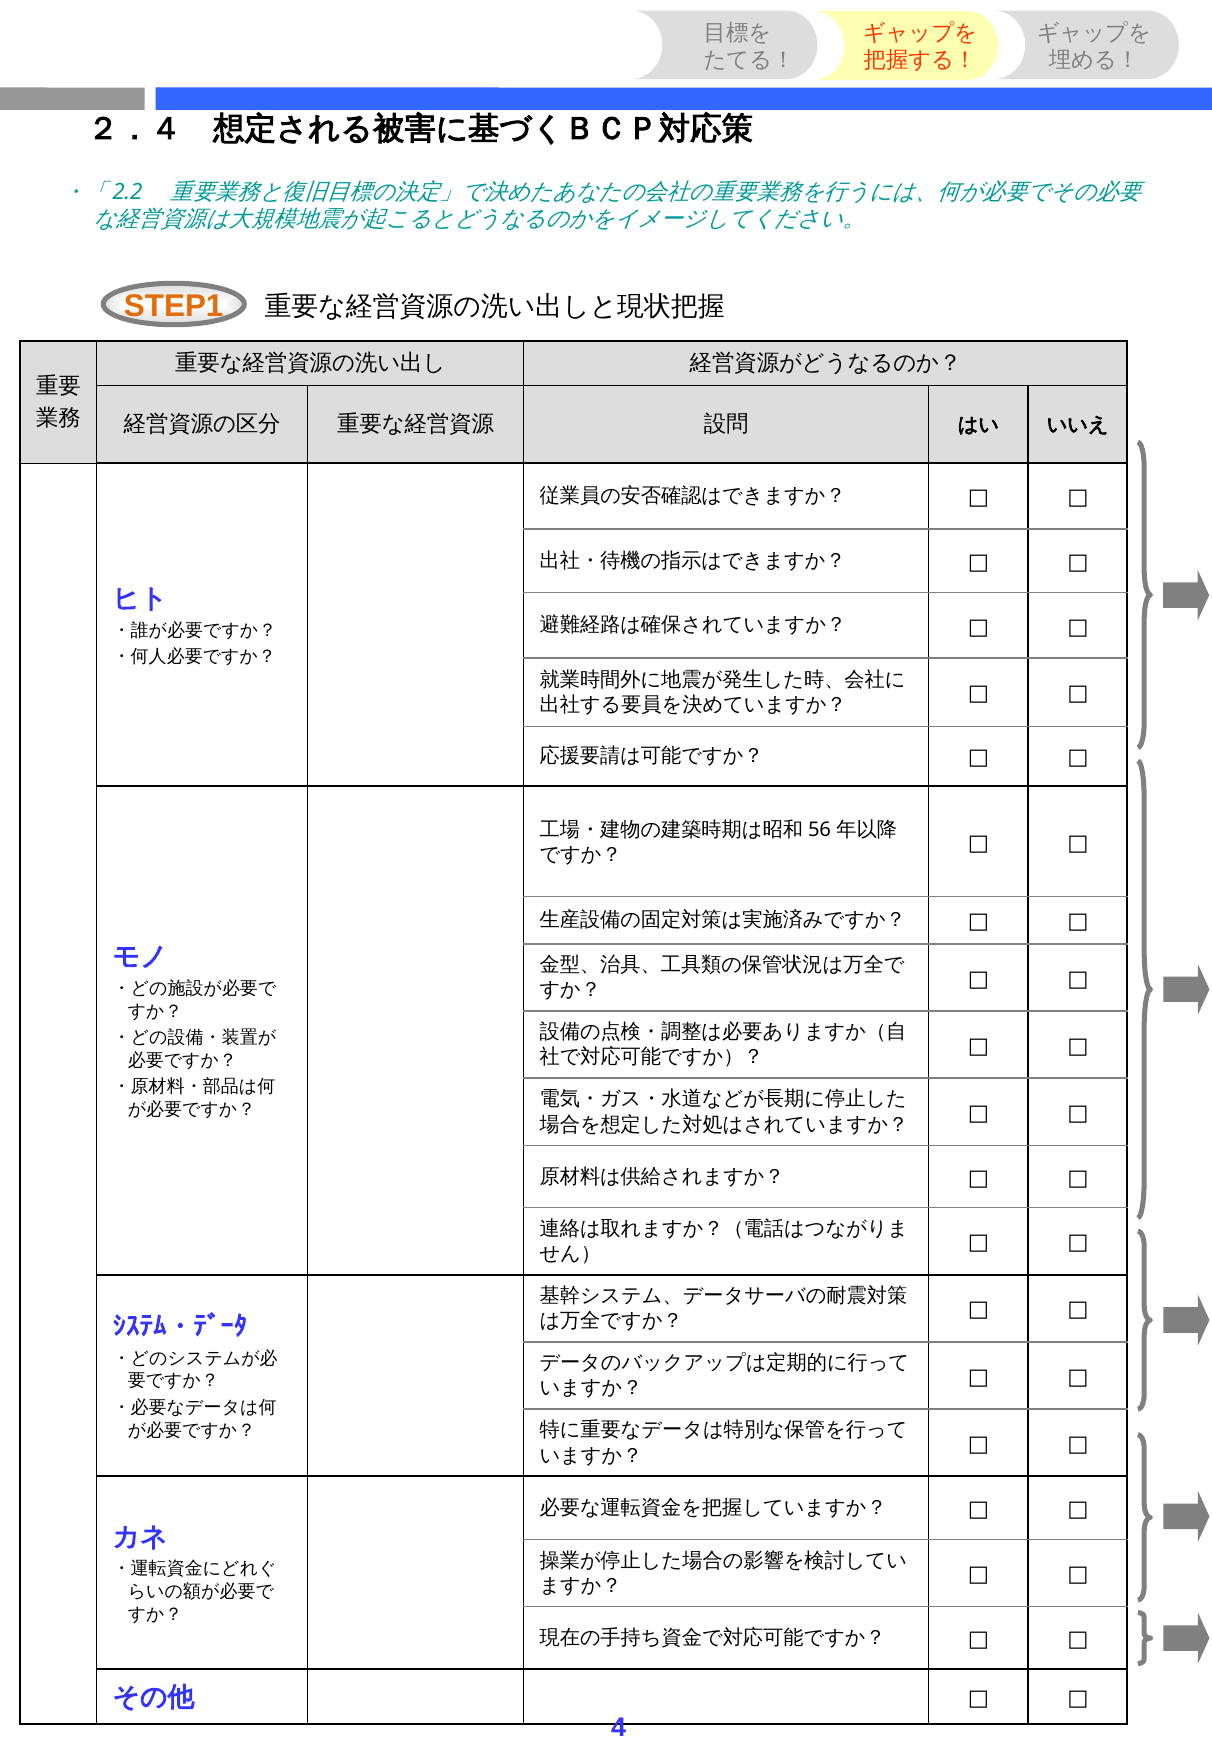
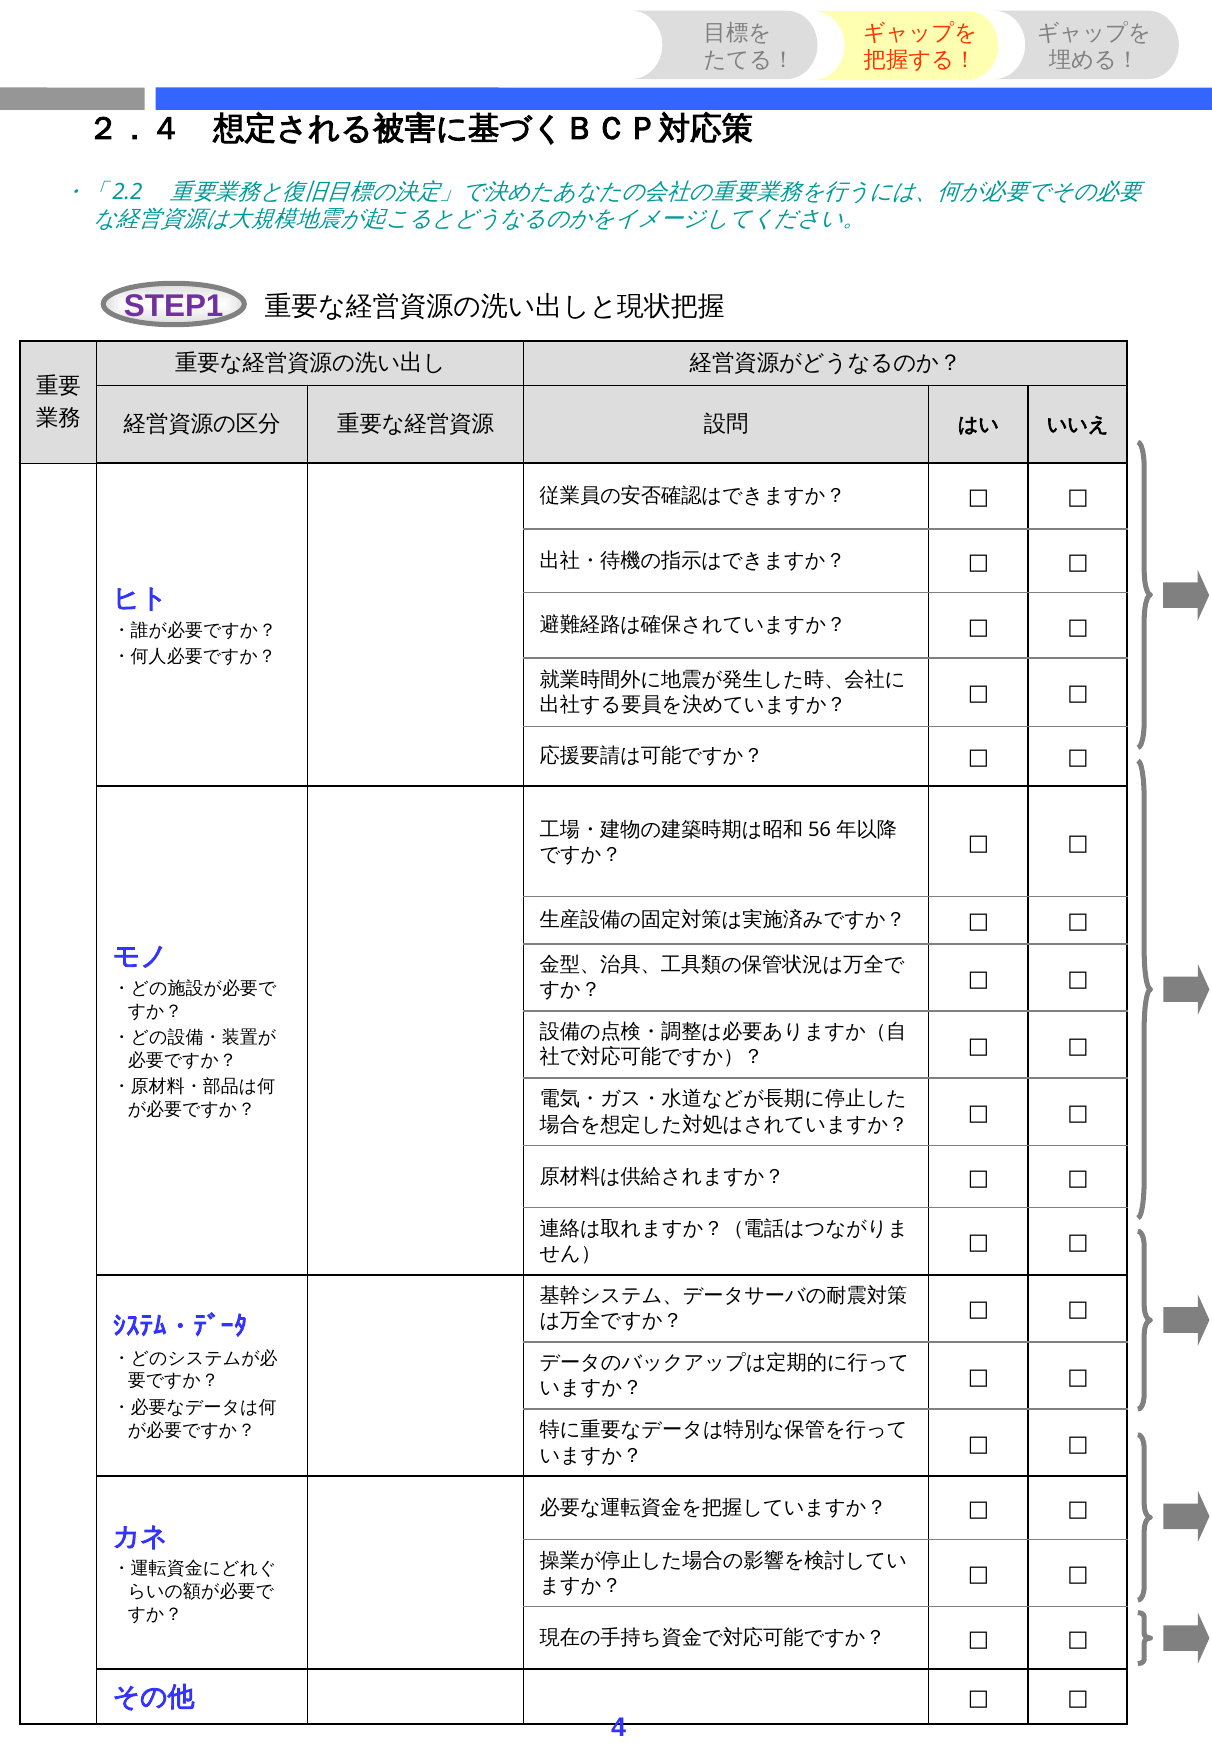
STEP1 colour: orange -> purple
